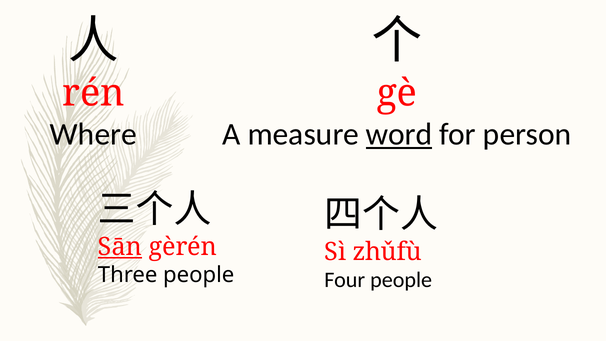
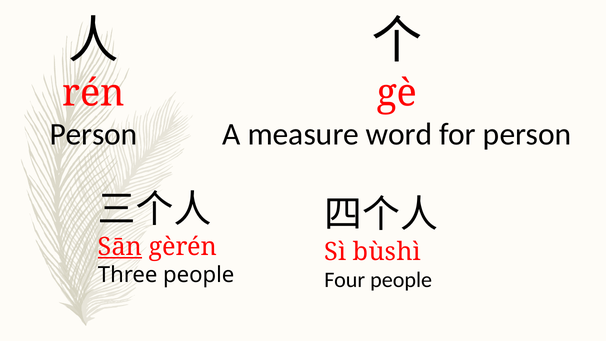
Where at (93, 134): Where -> Person
word underline: present -> none
zhǔfù: zhǔfù -> bùshì
